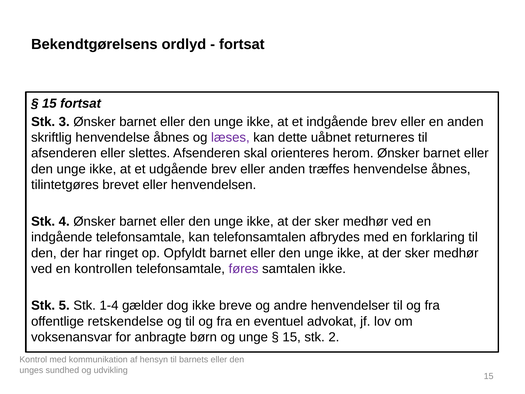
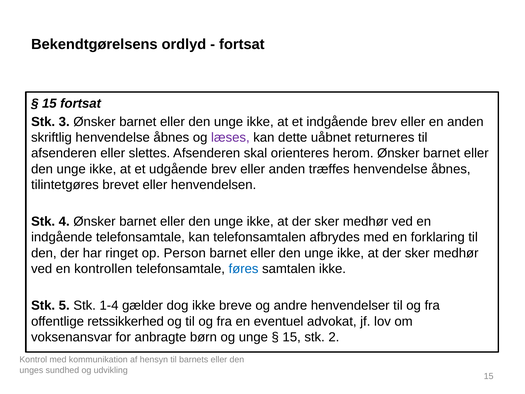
Opfyldt: Opfyldt -> Person
føres colour: purple -> blue
retskendelse: retskendelse -> retssikkerhed
